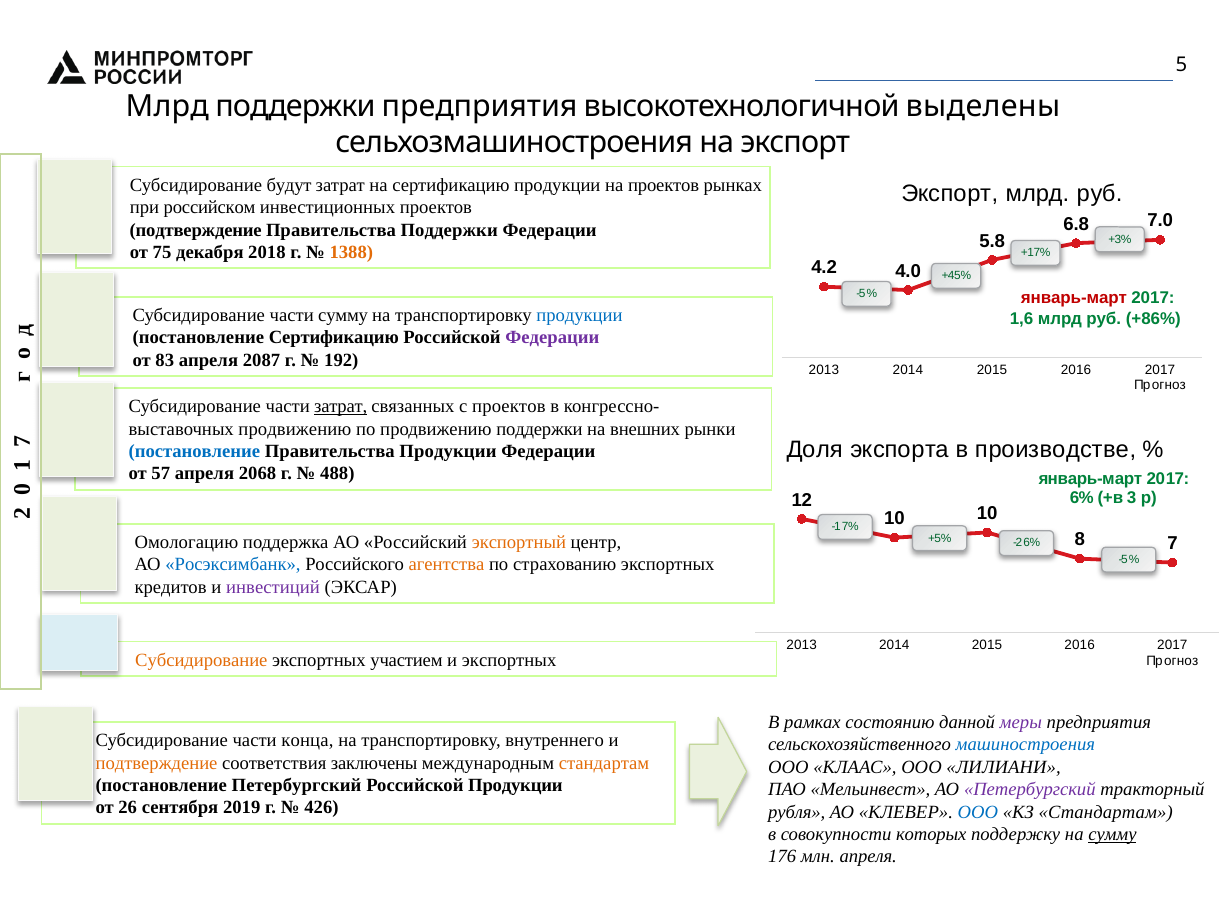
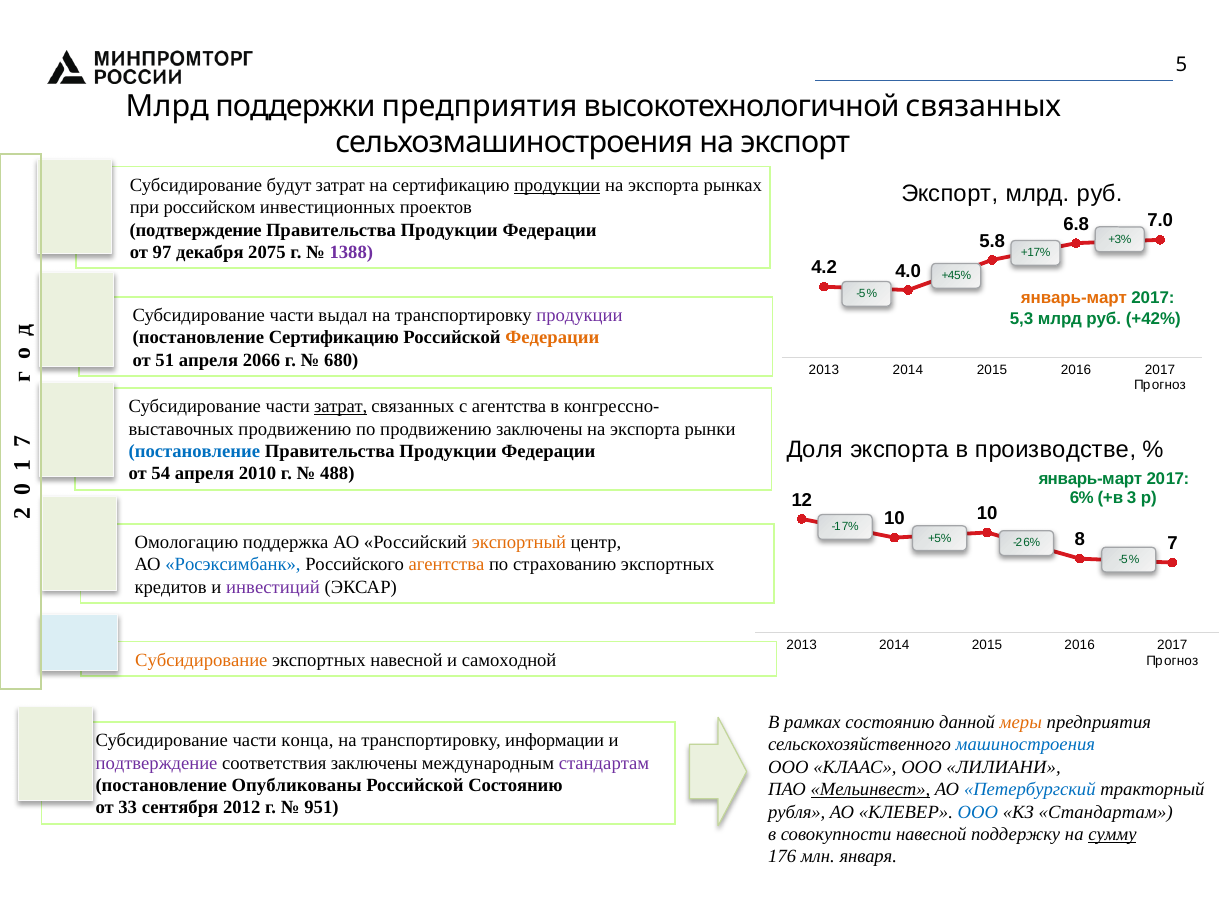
высокотехнологичной выделены: выделены -> связанных
продукции at (557, 185) underline: none -> present
проектов at (664, 185): проектов -> экспорта
Поддержки at (449, 230): Поддержки -> Продукции
75: 75 -> 97
2018: 2018 -> 2075
1388 colour: orange -> purple
январь-март at (1074, 298) colour: red -> orange
части сумму: сумму -> выдал
продукции at (579, 316) colour: blue -> purple
1,6: 1,6 -> 5,3
+86%: +86% -> +42%
Федерации at (552, 338) colour: purple -> orange
83: 83 -> 51
2087: 2087 -> 2066
192: 192 -> 680
с проектов: проектов -> агентства
продвижению поддержки: поддержки -> заключены
внешних at (645, 429): внешних -> экспорта
57: 57 -> 54
2068: 2068 -> 2010
экспортных участием: участием -> навесной
и экспортных: экспортных -> самоходной
меры colour: purple -> orange
внутреннего: внутреннего -> информации
подтверждение at (157, 764) colour: orange -> purple
стандартам at (604, 764) colour: orange -> purple
постановление Петербургский: Петербургский -> Опубликованы
Российской Продукции: Продукции -> Состоянию
Мельинвест underline: none -> present
Петербургский at (1030, 790) colour: purple -> blue
26: 26 -> 33
2019: 2019 -> 2012
426: 426 -> 951
совокупности которых: которых -> навесной
млн апреля: апреля -> января
